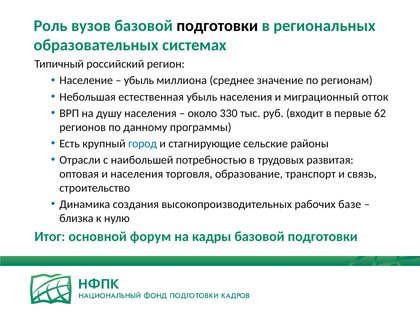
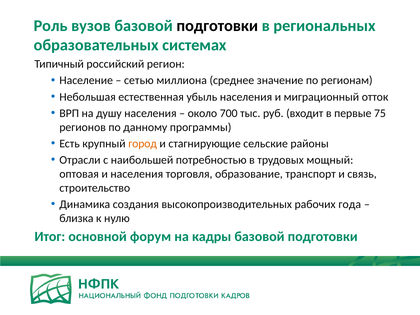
убыль at (139, 80): убыль -> сетью
330: 330 -> 700
62: 62 -> 75
город colour: blue -> orange
развитая: развитая -> мощный
базе: базе -> года
